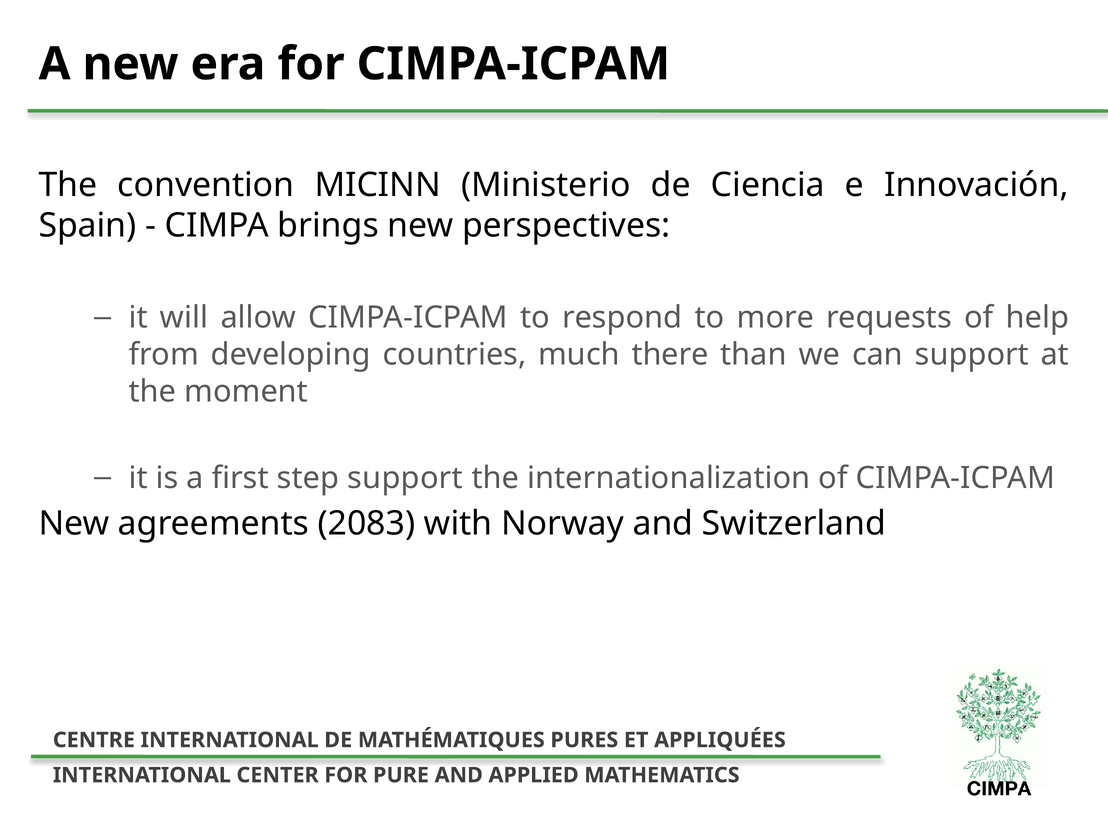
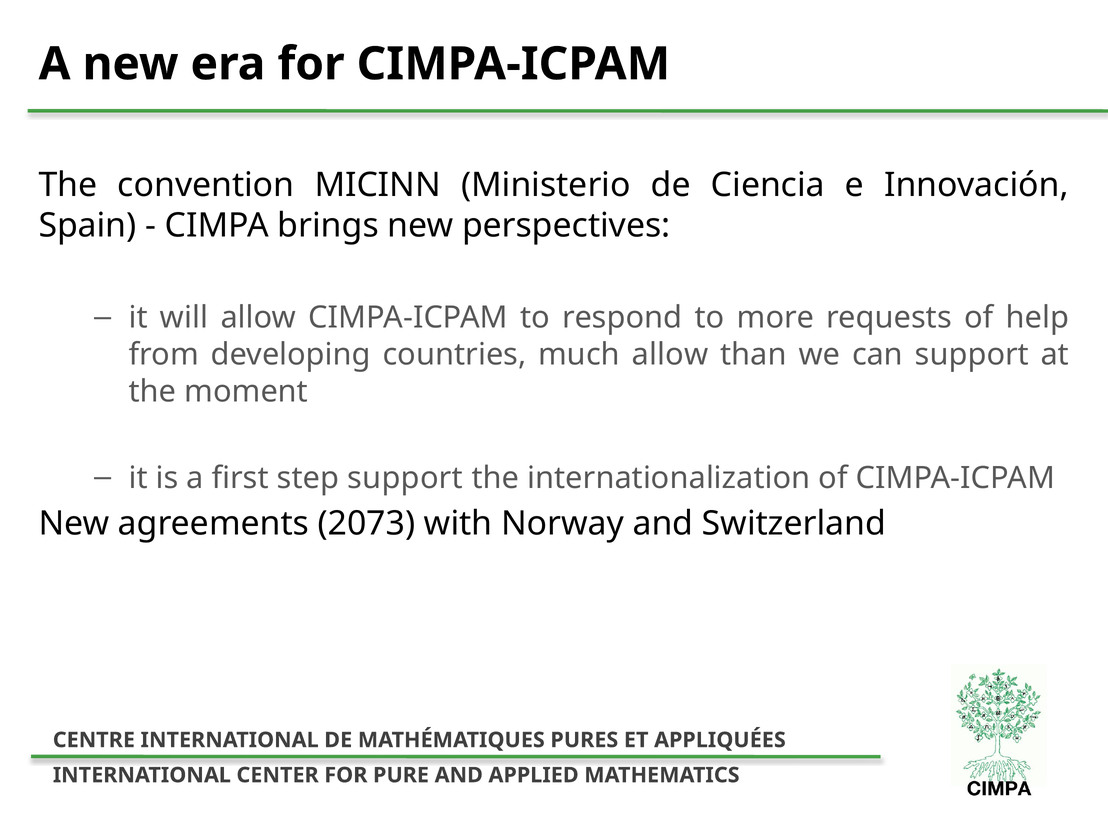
much there: there -> allow
2083: 2083 -> 2073
